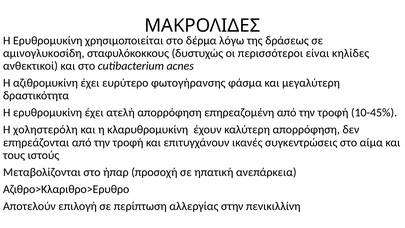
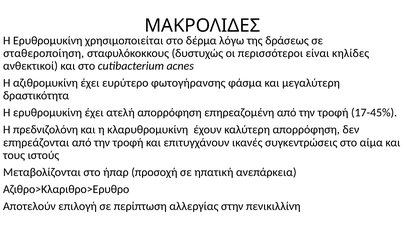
αμινογλυκοσίδη: αμινογλυκοσίδη -> σταθεροποίηση
10-45%: 10-45% -> 17-45%
χοληστερόλη: χοληστερόλη -> πρεδνιζολόνη
